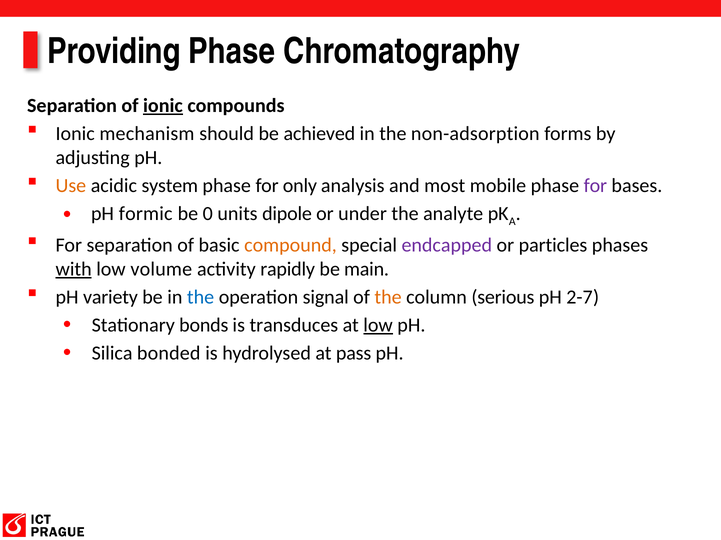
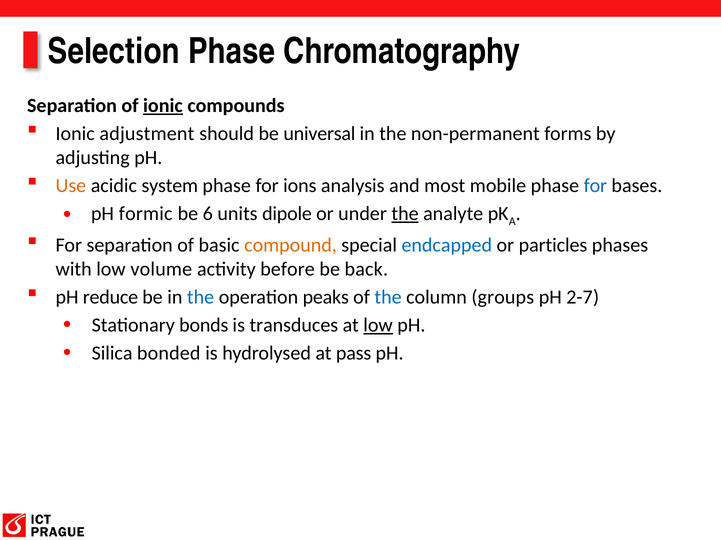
Providing: Providing -> Selection
mechanism: mechanism -> adjustment
achieved: achieved -> universal
non-adsorption: non-adsorption -> non-permanent
only: only -> ions
for at (595, 186) colour: purple -> blue
0: 0 -> 6
the at (405, 214) underline: none -> present
endcapped colour: purple -> blue
with underline: present -> none
rapidly: rapidly -> before
main: main -> back
variety: variety -> reduce
signal: signal -> peaks
the at (388, 298) colour: orange -> blue
serious: serious -> groups
